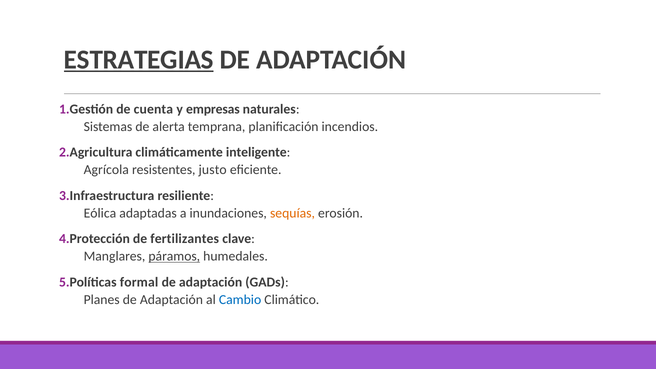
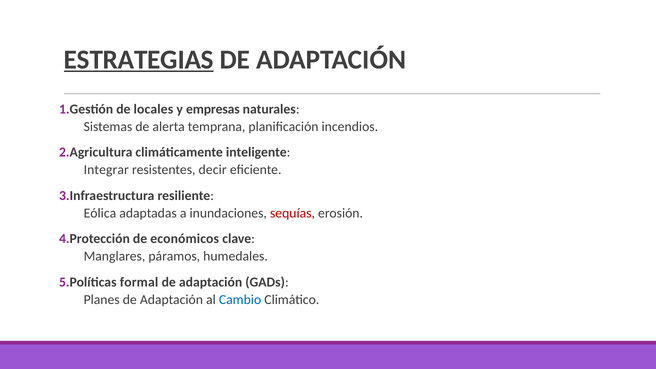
cuenta: cuenta -> locales
Agrícola: Agrícola -> Integrar
justo: justo -> decir
sequías colour: orange -> red
fertilizantes: fertilizantes -> económicos
páramos underline: present -> none
